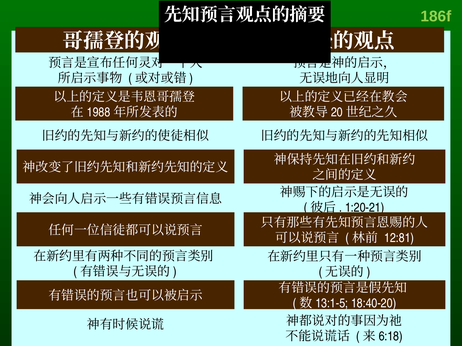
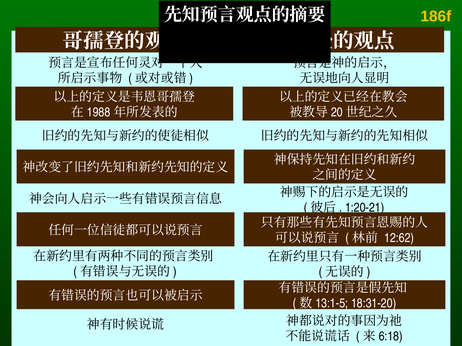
186f colour: light green -> yellow
12:81: 12:81 -> 12:62
18:40-20: 18:40-20 -> 18:31-20
